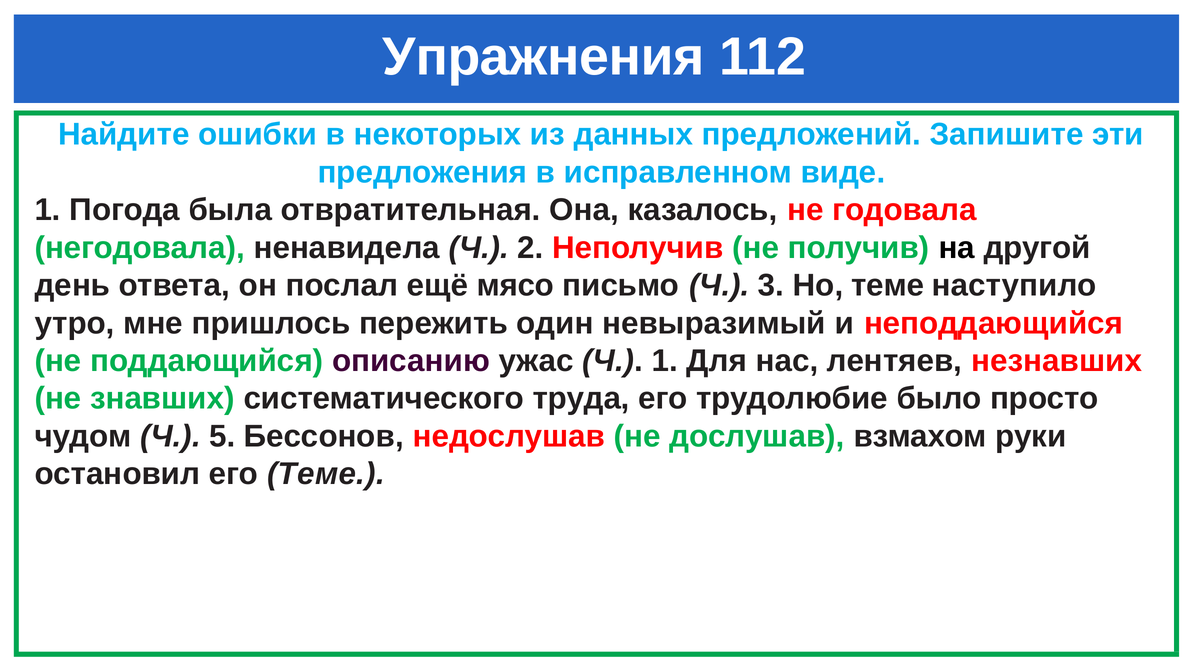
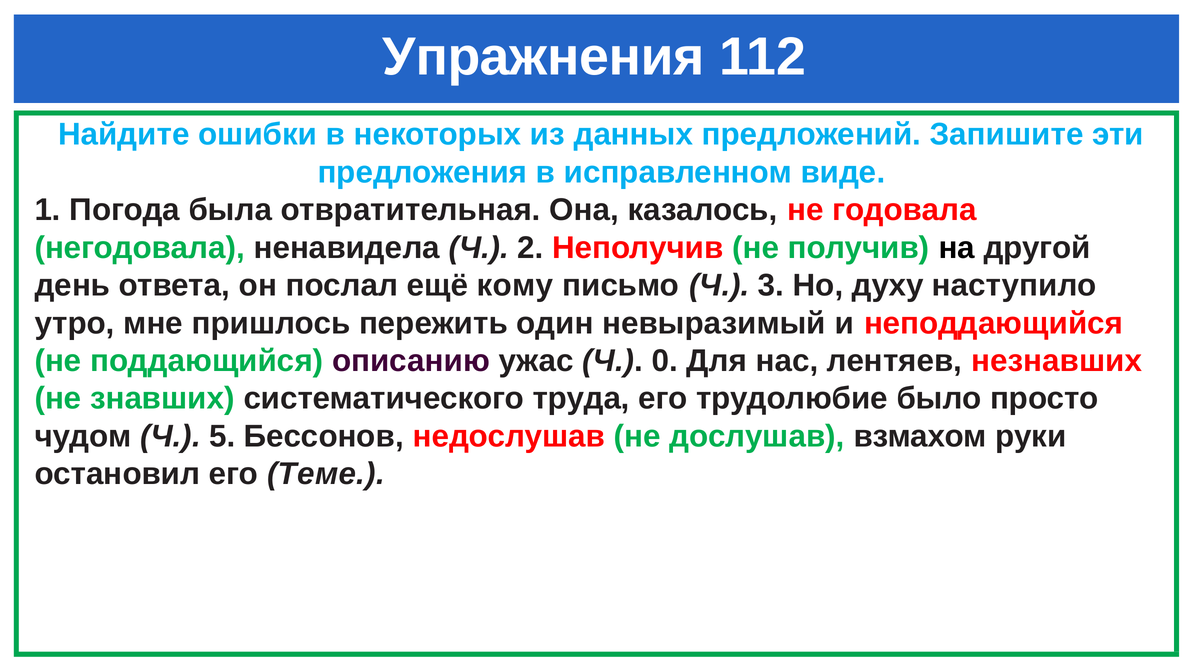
мясо: мясо -> кому
Но теме: теме -> духу
Ч 1: 1 -> 0
